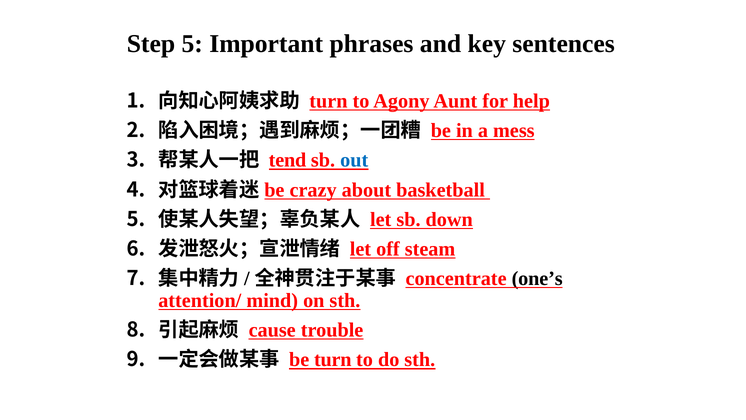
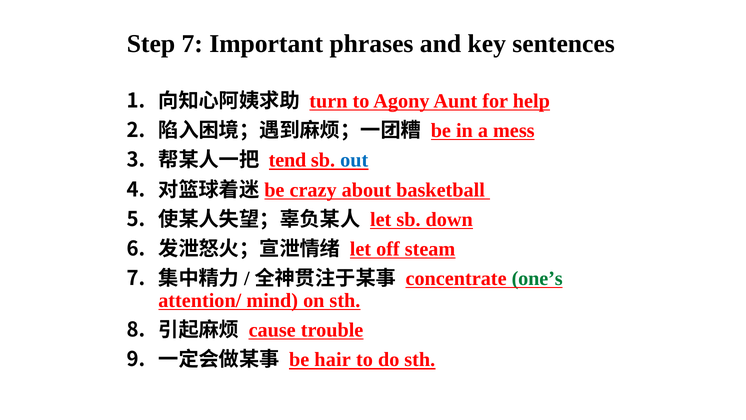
Step 5: 5 -> 7
one’s colour: black -> green
be turn: turn -> hair
